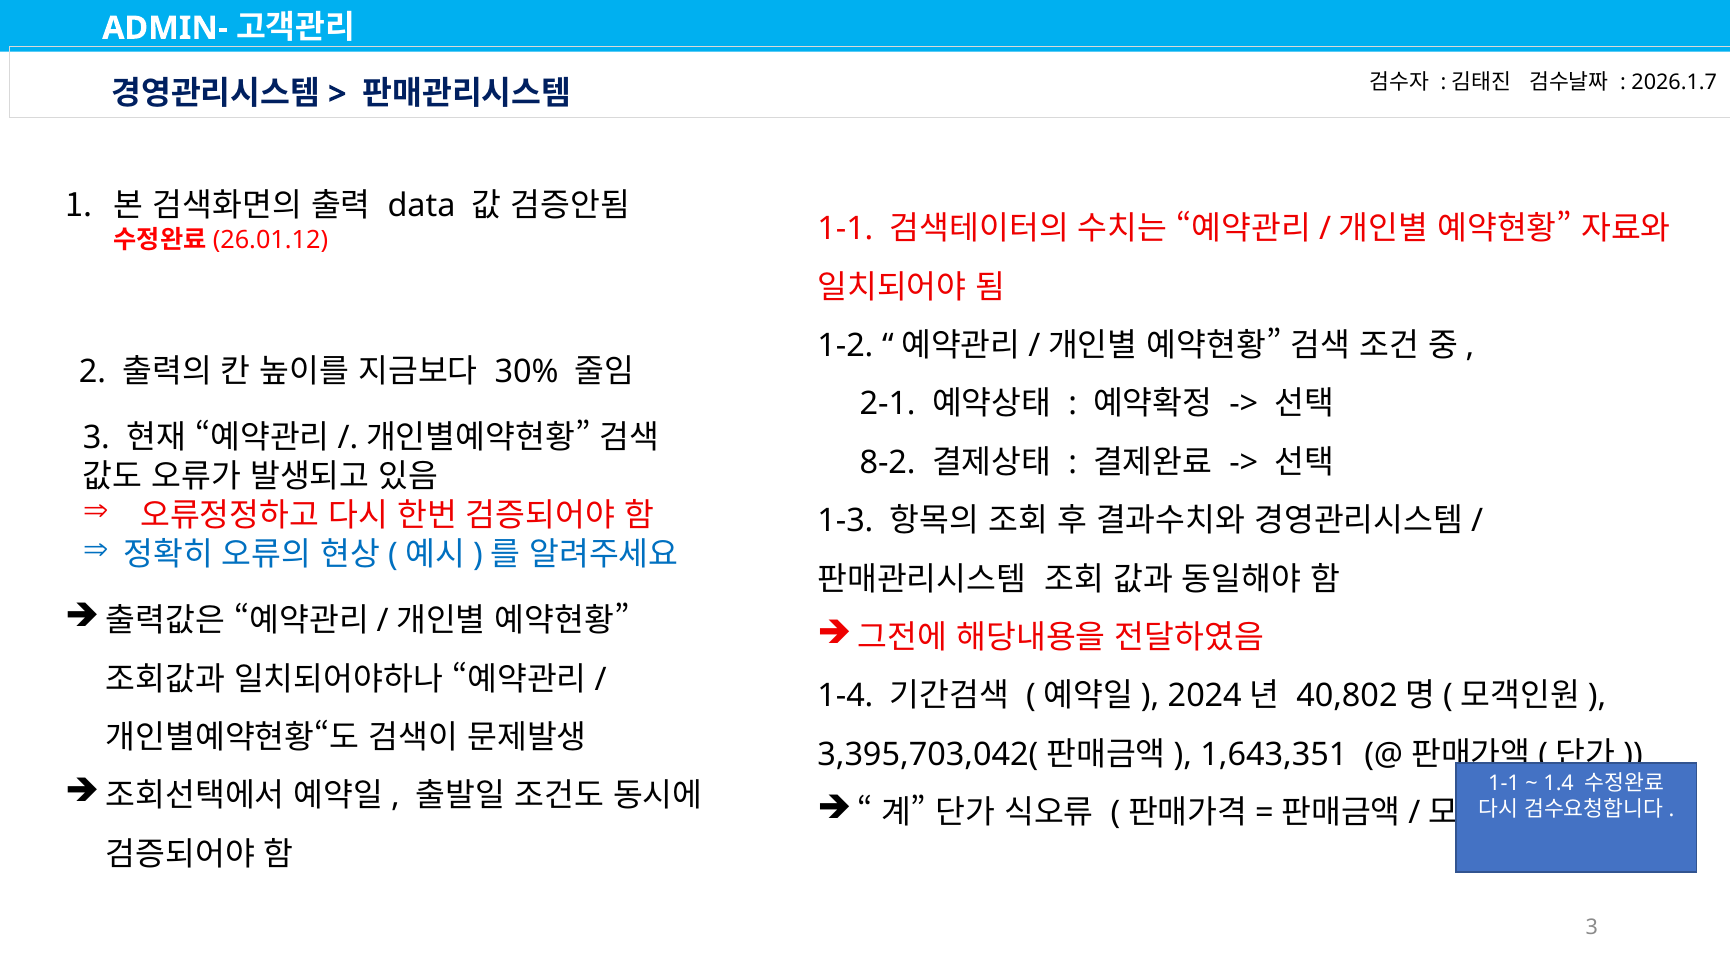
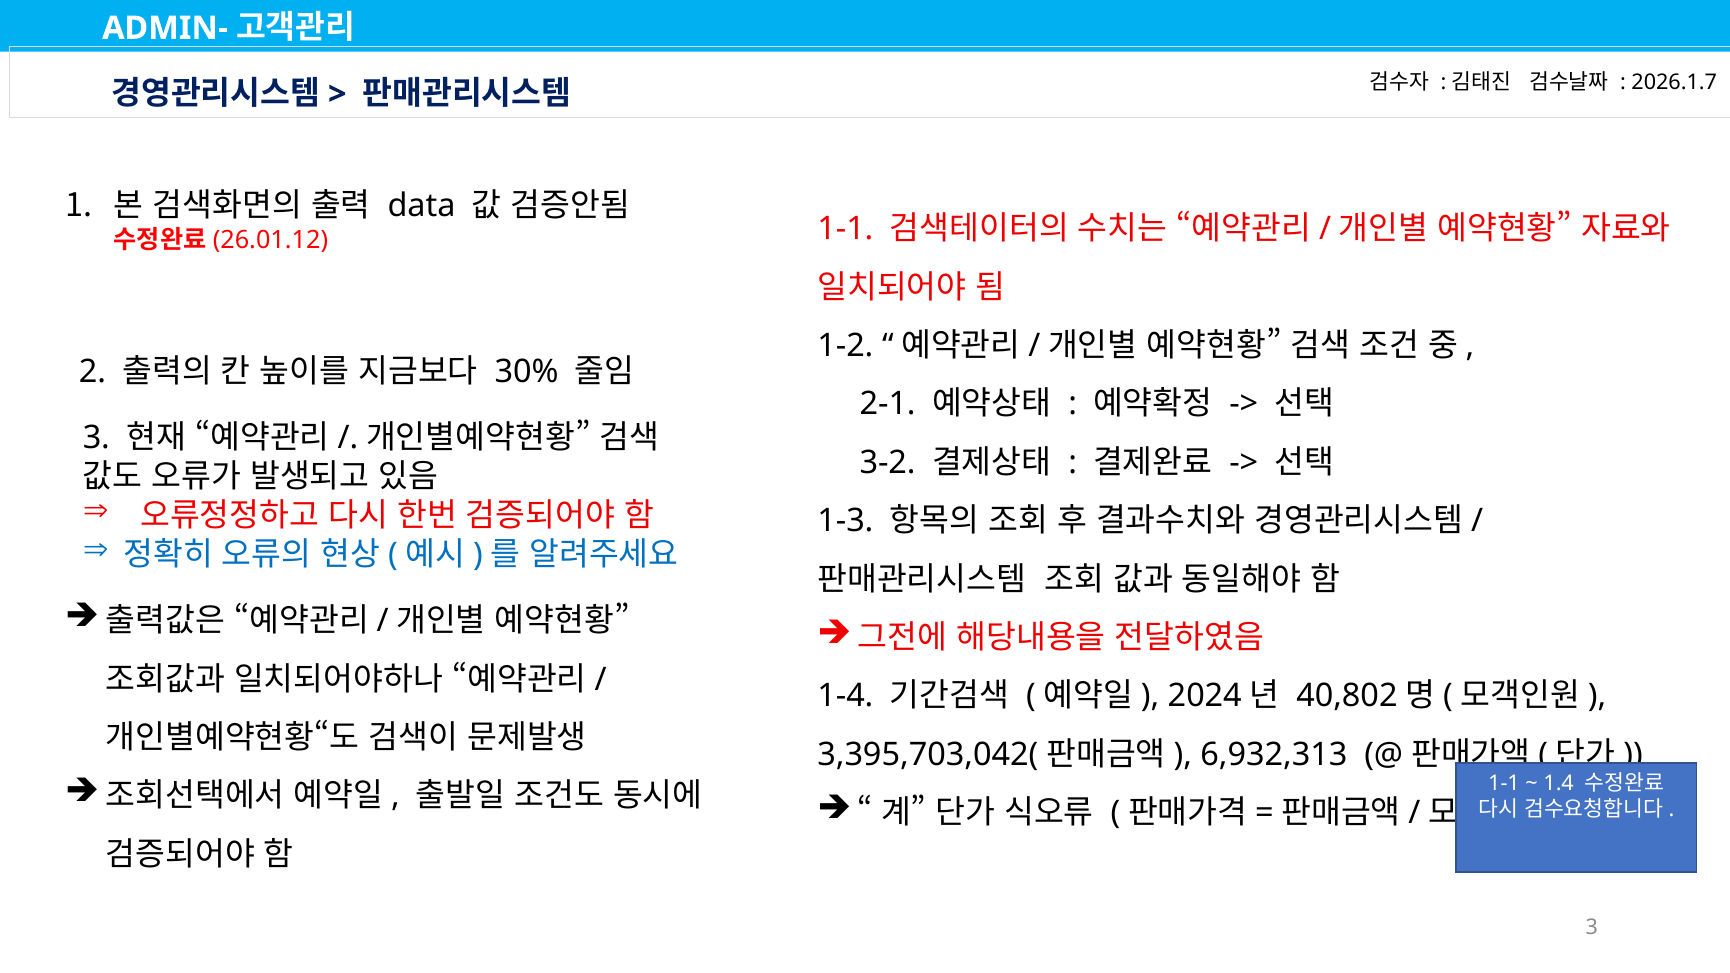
8-2: 8-2 -> 3-2
1,643,351: 1,643,351 -> 6,932,313
